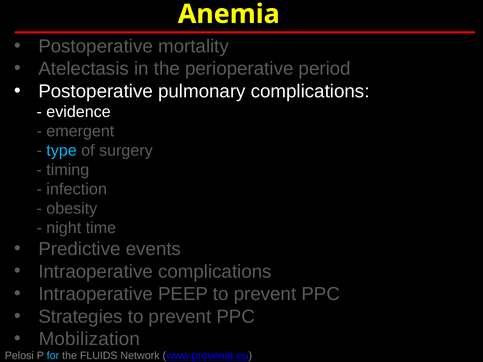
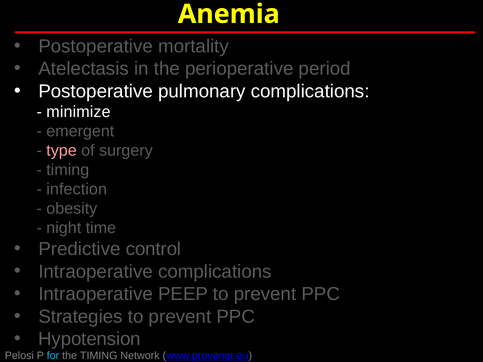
evidence: evidence -> minimize
type colour: light blue -> pink
events: events -> control
Mobilization: Mobilization -> Hypotension
the FLUIDS: FLUIDS -> TIMING
